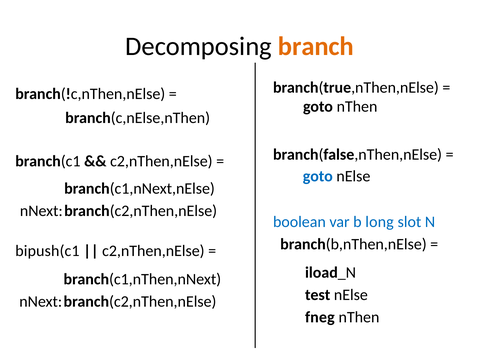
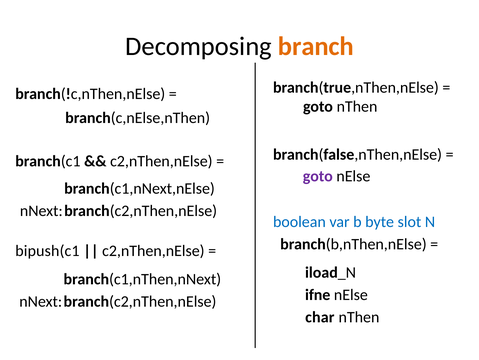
goto at (318, 176) colour: blue -> purple
long: long -> byte
test: test -> ifne
fneg: fneg -> char
